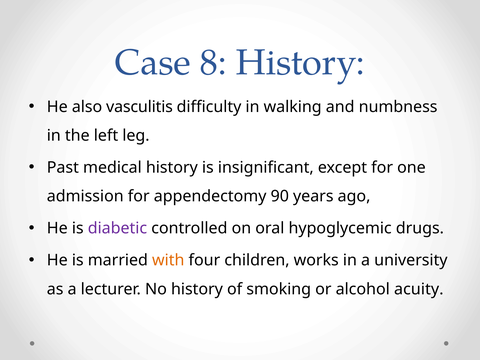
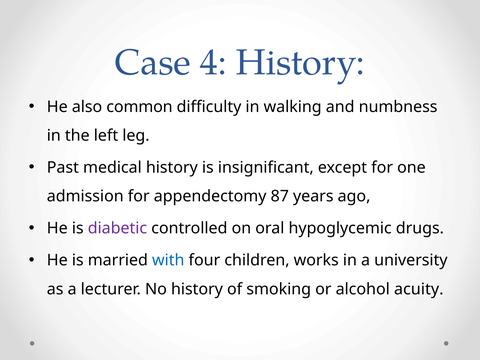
8: 8 -> 4
vasculitis: vasculitis -> common
90: 90 -> 87
with colour: orange -> blue
